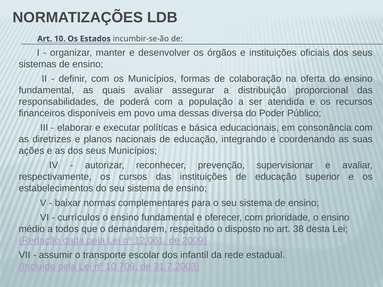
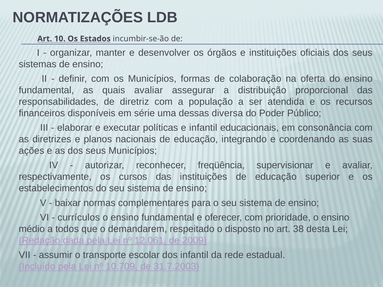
poderá: poderá -> diretriz
povo: povo -> série
e básica: básica -> infantil
prevenção: prevenção -> freqüência
